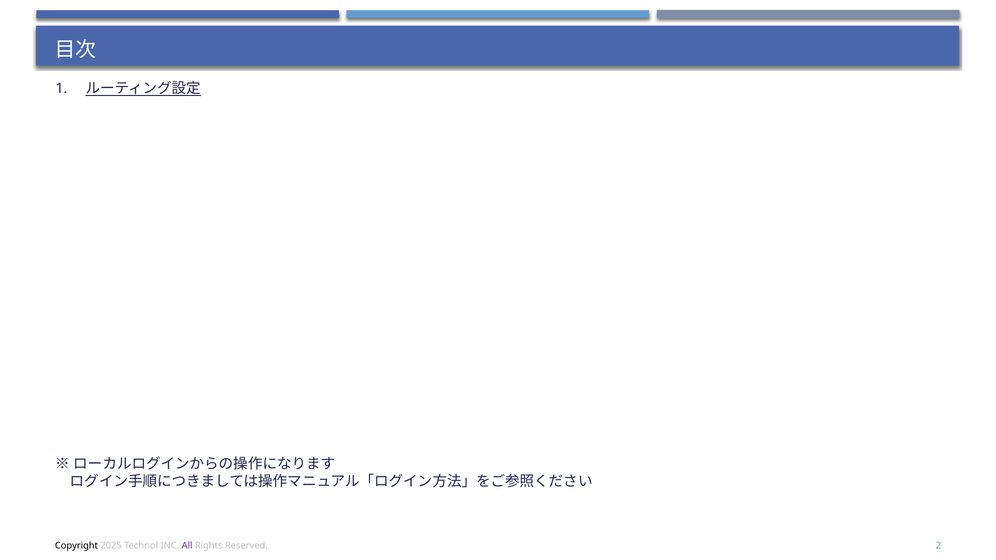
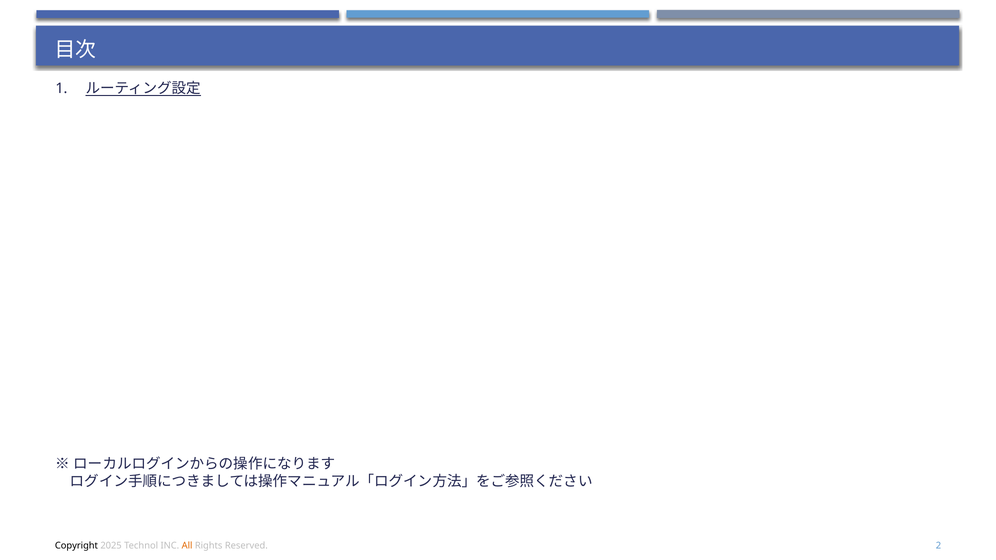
All colour: purple -> orange
